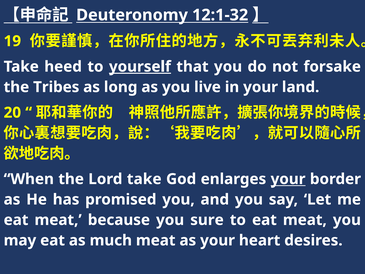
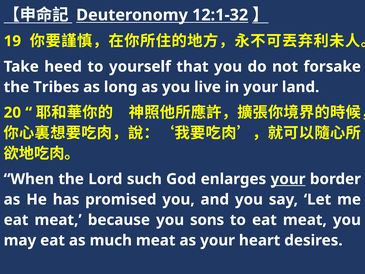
yourself underline: present -> none
Lord take: take -> such
sure: sure -> sons
